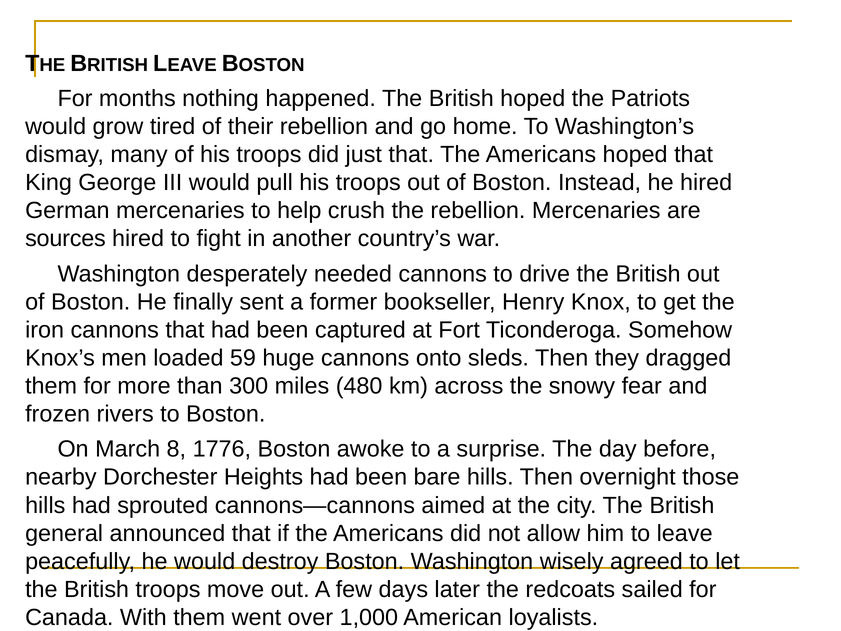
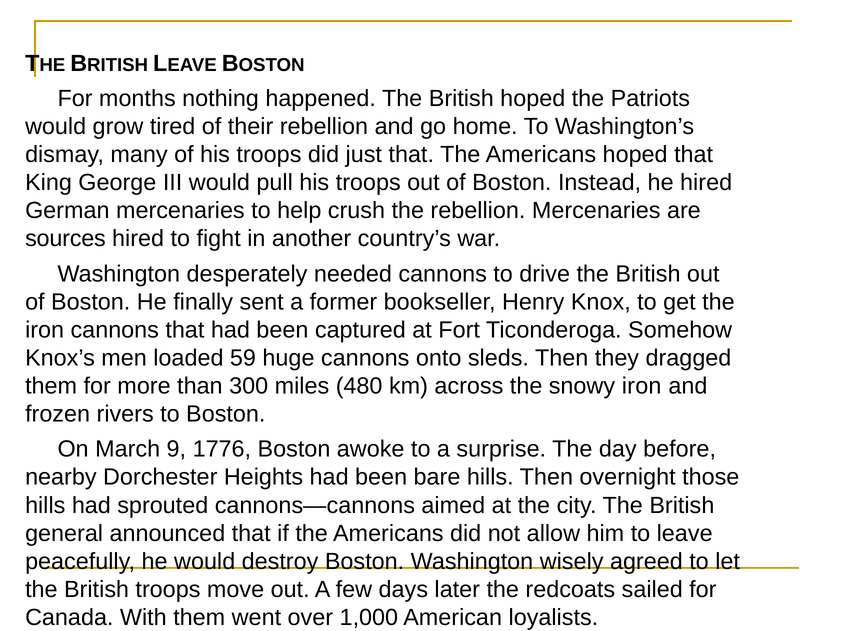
snowy fear: fear -> iron
8: 8 -> 9
